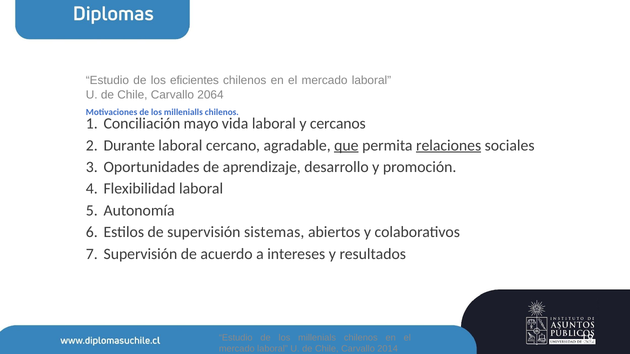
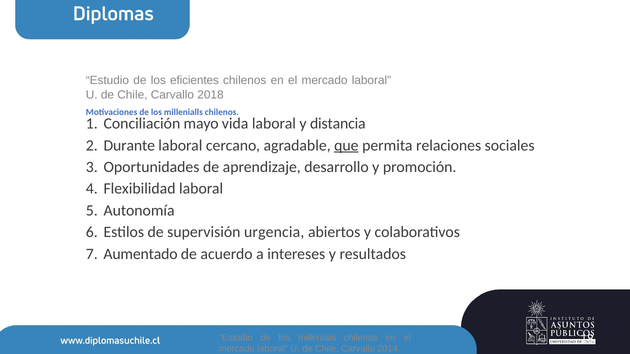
2064: 2064 -> 2018
cercanos: cercanos -> distancia
relaciones underline: present -> none
sistemas: sistemas -> urgencia
Supervisión at (140, 254): Supervisión -> Aumentado
